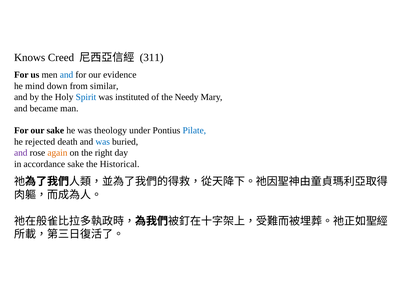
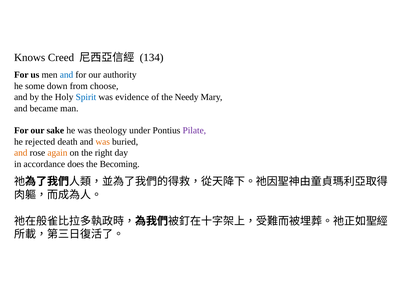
311: 311 -> 134
evidence: evidence -> authority
mind: mind -> some
similar: similar -> choose
instituted: instituted -> evidence
Pilate colour: blue -> purple
was at (103, 142) colour: blue -> orange
and at (21, 153) colour: purple -> orange
accordance sake: sake -> does
Historical: Historical -> Becoming
